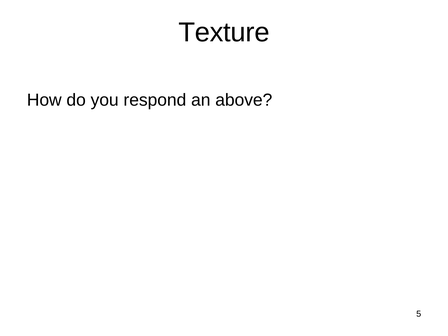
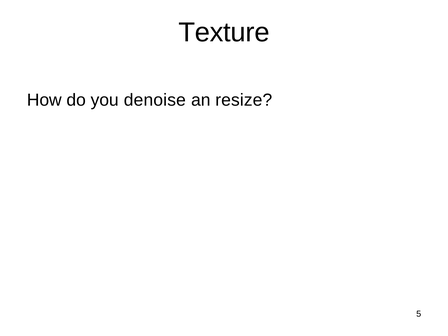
respond: respond -> denoise
above: above -> resize
